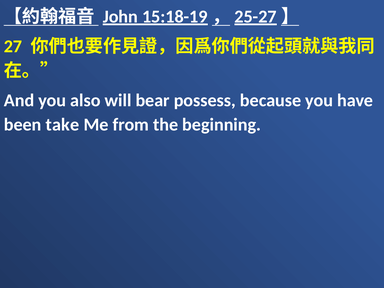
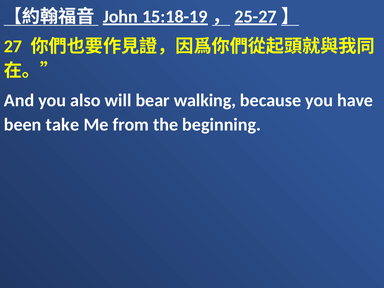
possess: possess -> walking
